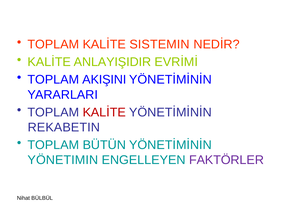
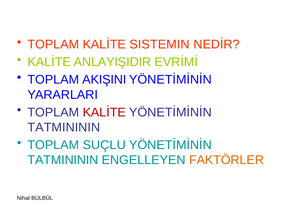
REKABETIN at (64, 127): REKABETIN -> TATMINININ
BÜTÜN: BÜTÜN -> SUÇLU
YÖNETIMIN at (63, 160): YÖNETIMIN -> TATMINININ
FAKTÖRLER colour: purple -> orange
